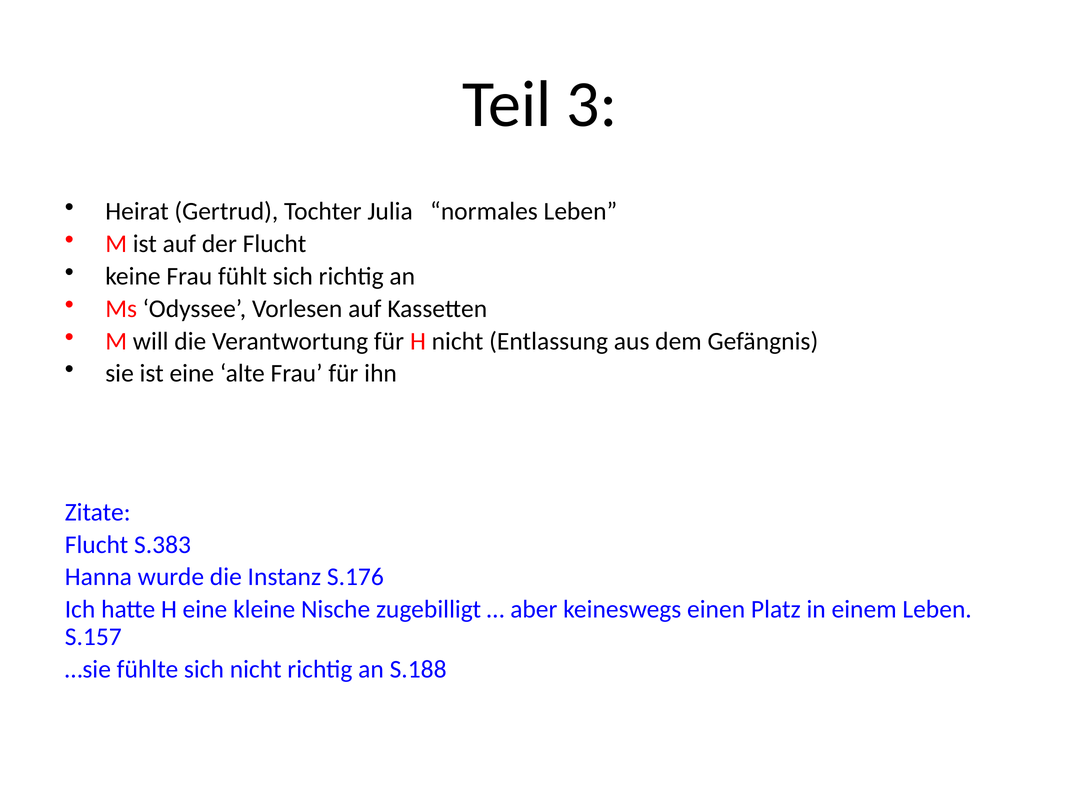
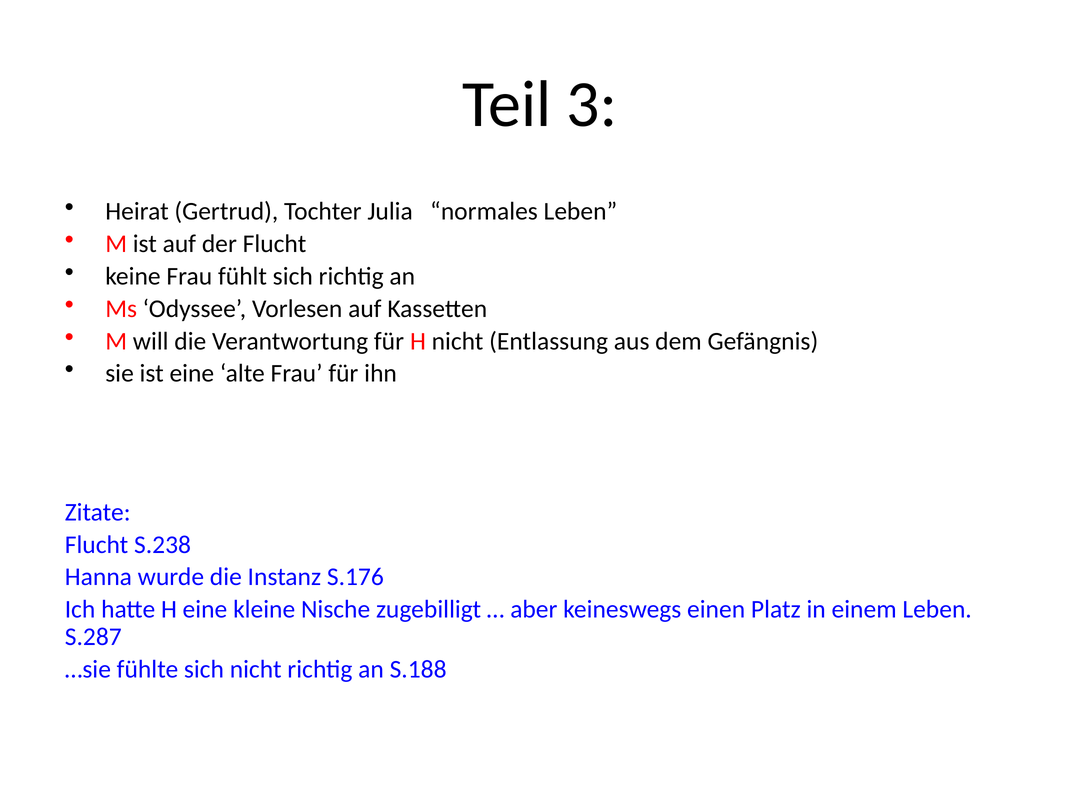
S.383: S.383 -> S.238
S.157: S.157 -> S.287
